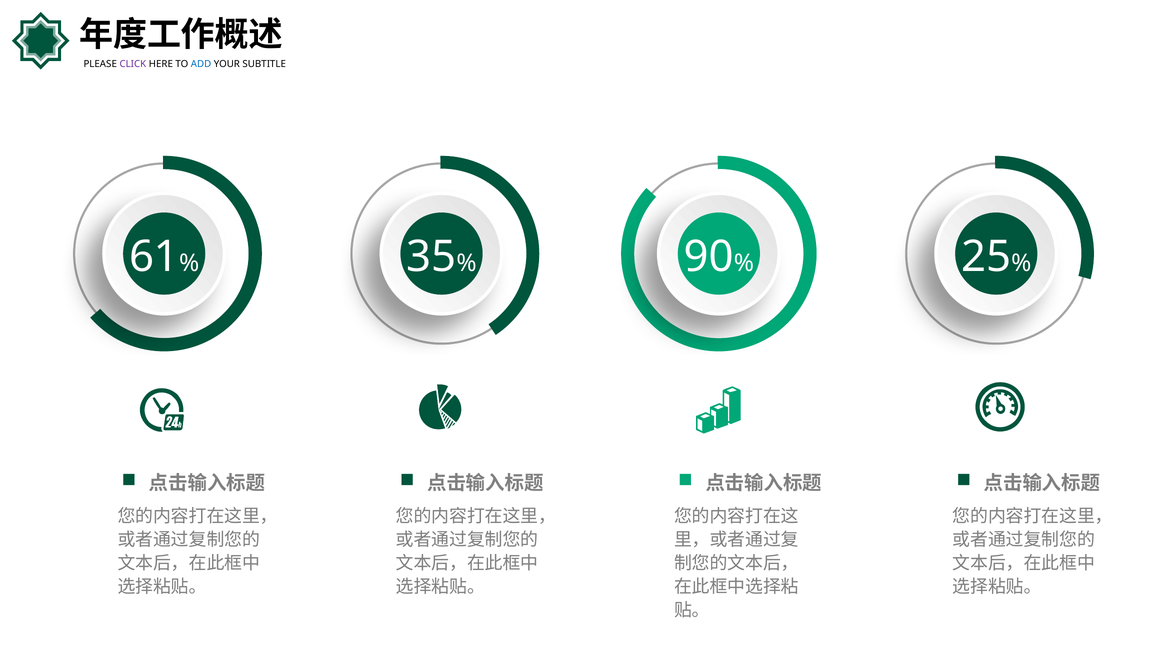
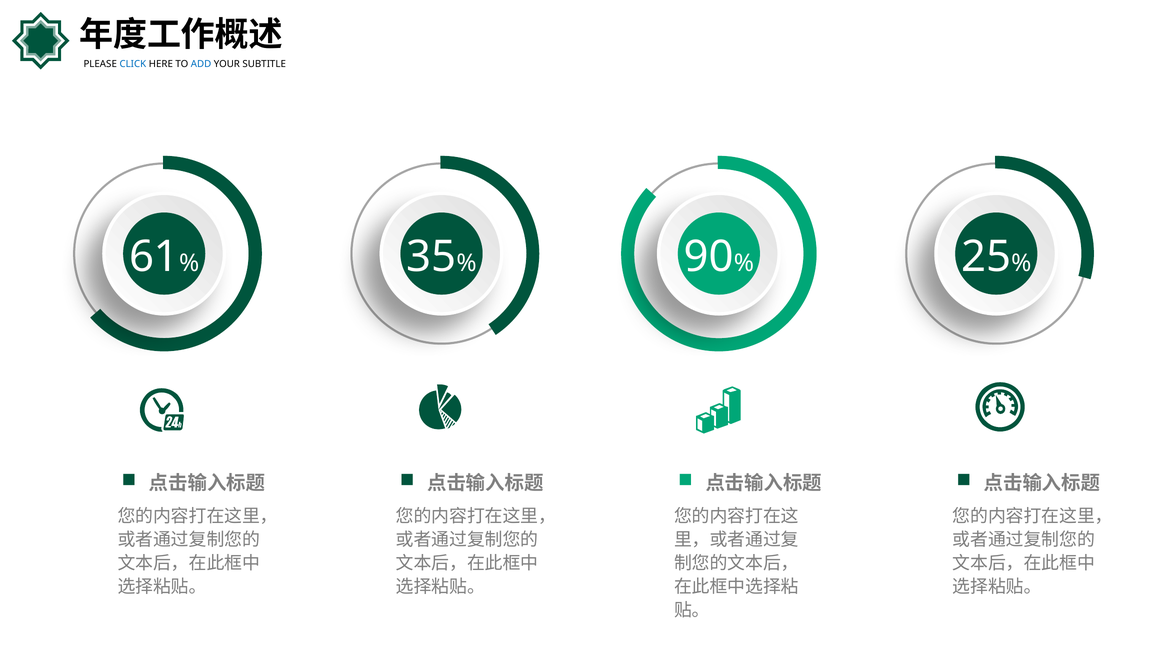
CLICK colour: purple -> blue
